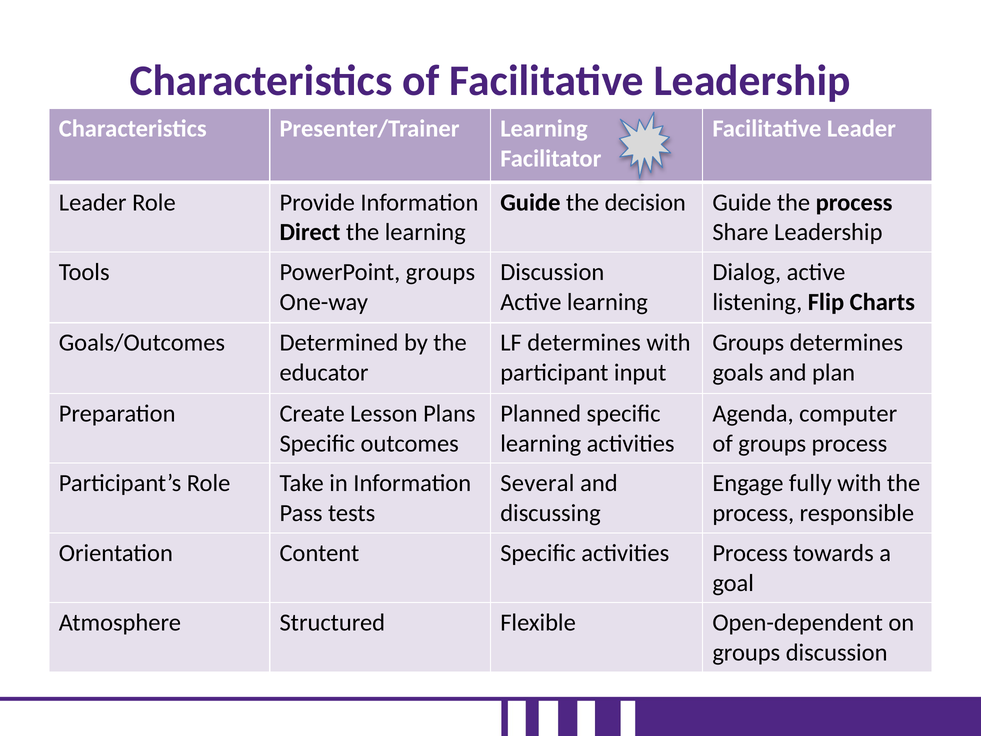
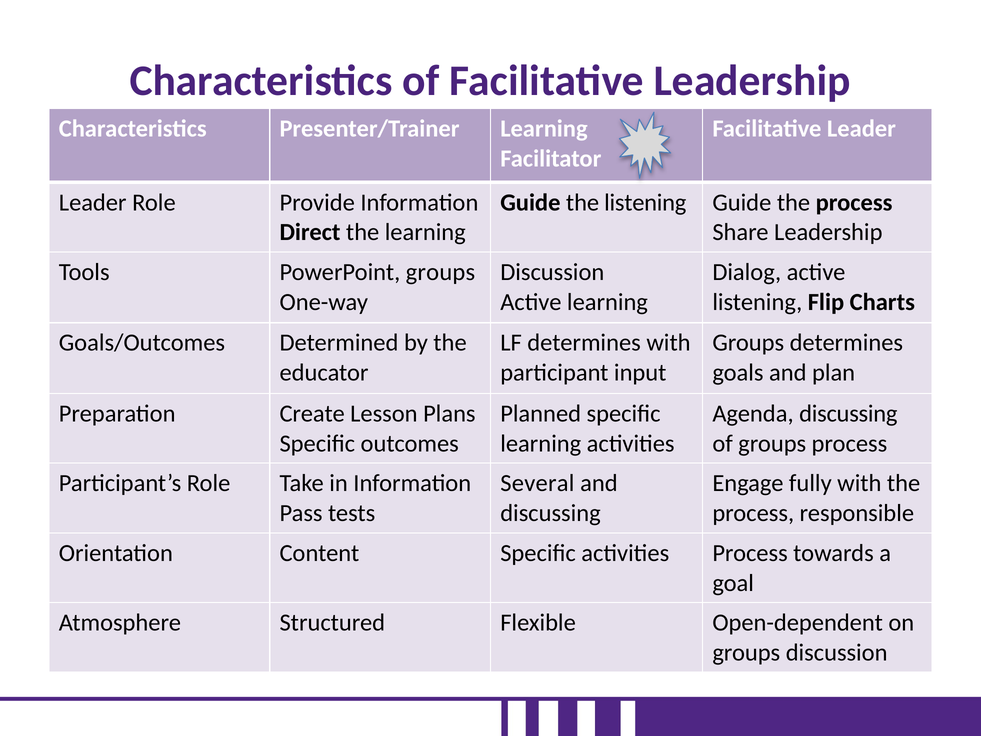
the decision: decision -> listening
Agenda computer: computer -> discussing
